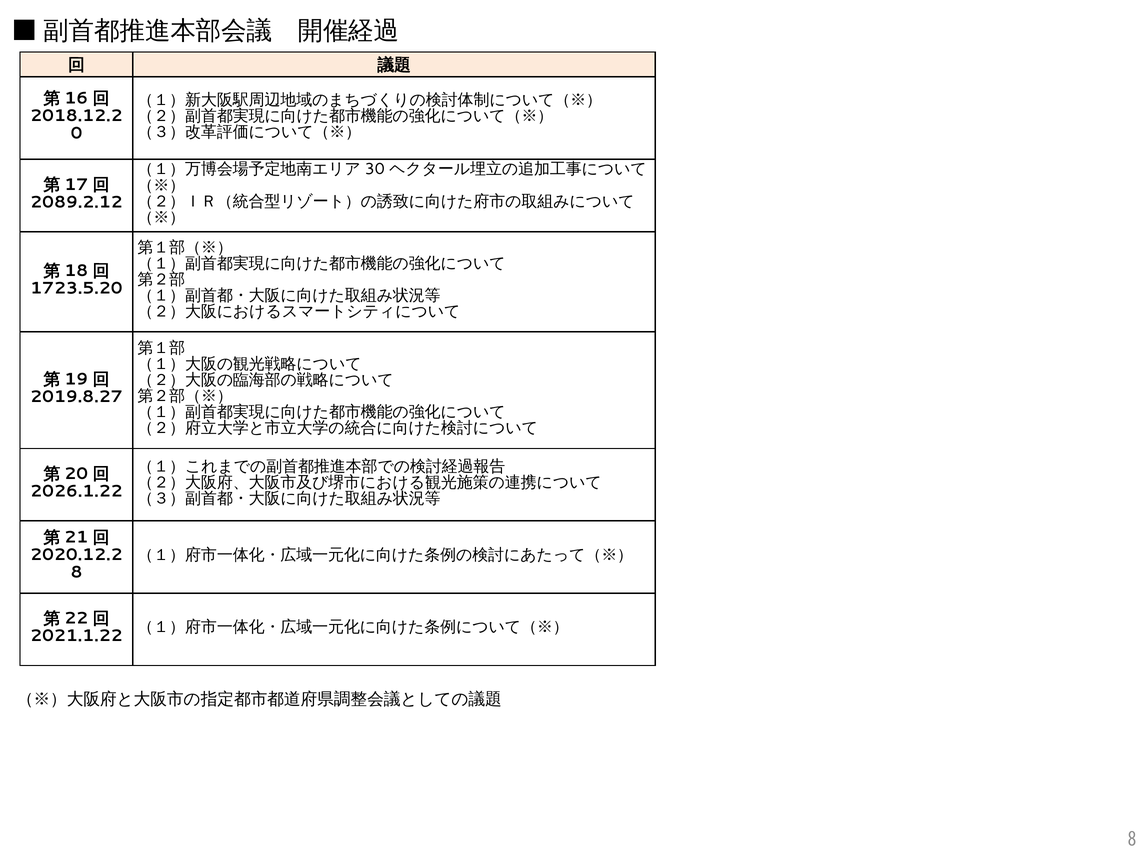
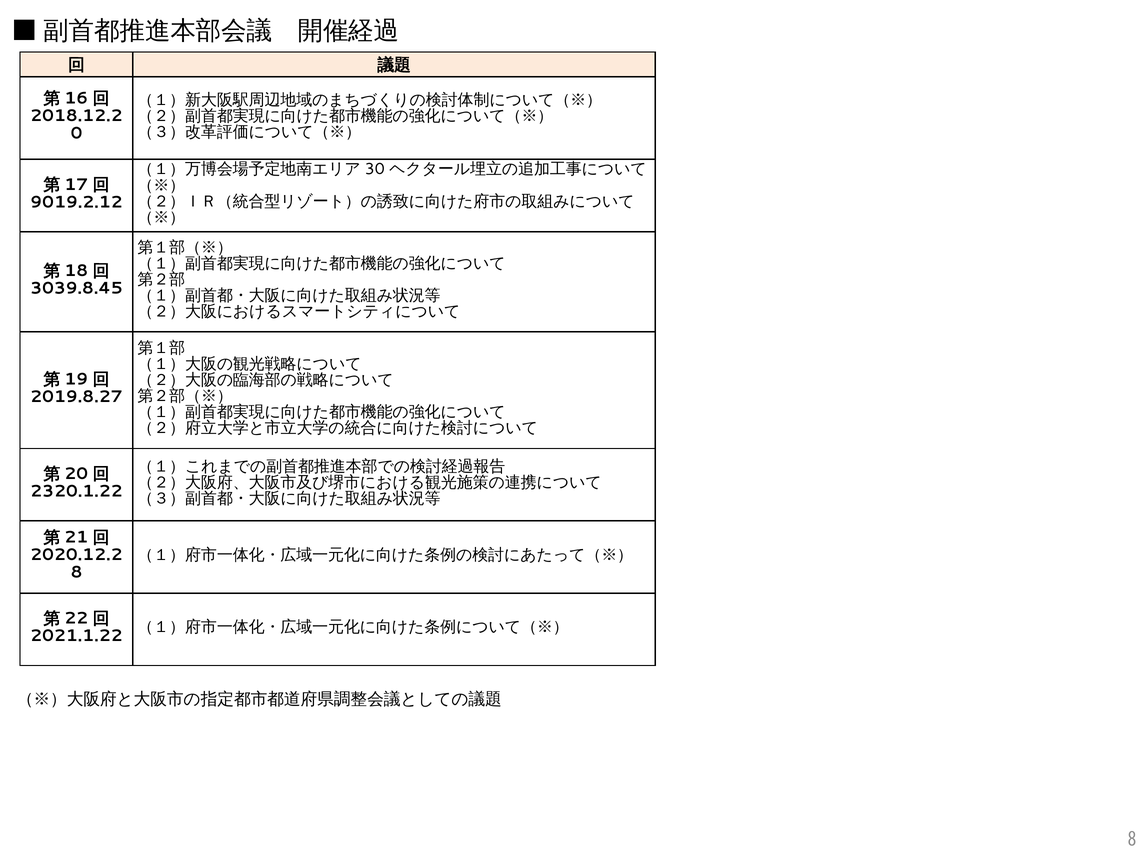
2089.2.12: 2089.2.12 -> 9019.2.12
1723.5.20: 1723.5.20 -> 3039.8.45
2026.1.22: 2026.1.22 -> 2320.1.22
